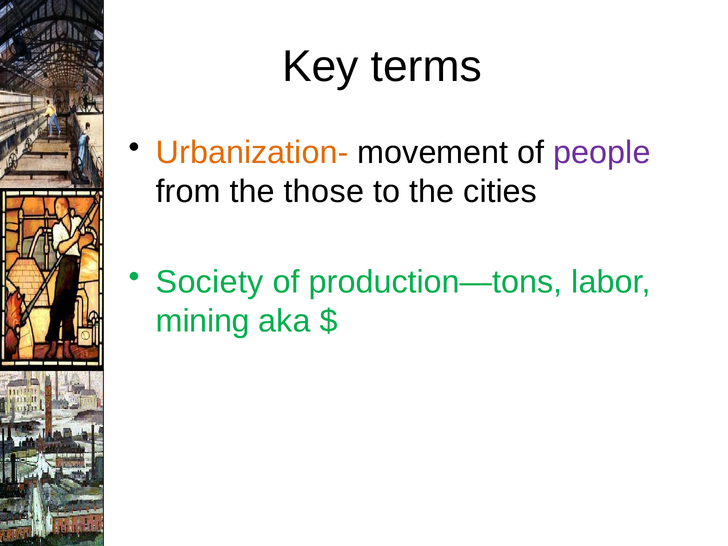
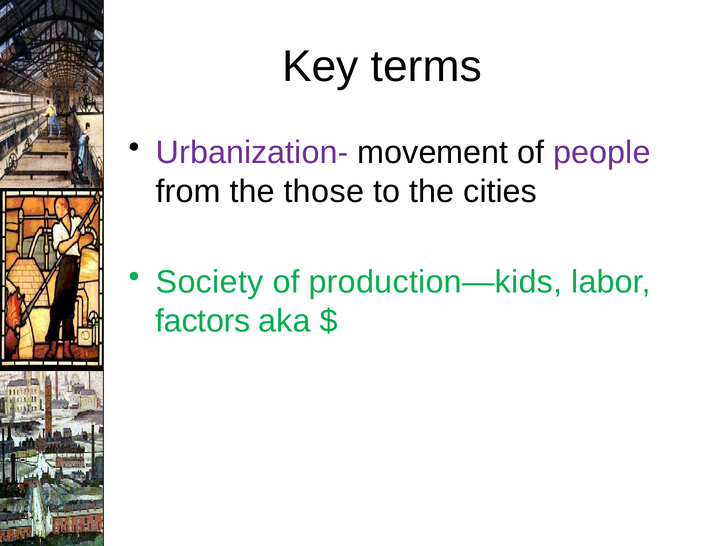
Urbanization- colour: orange -> purple
production—tons: production—tons -> production—kids
mining: mining -> factors
